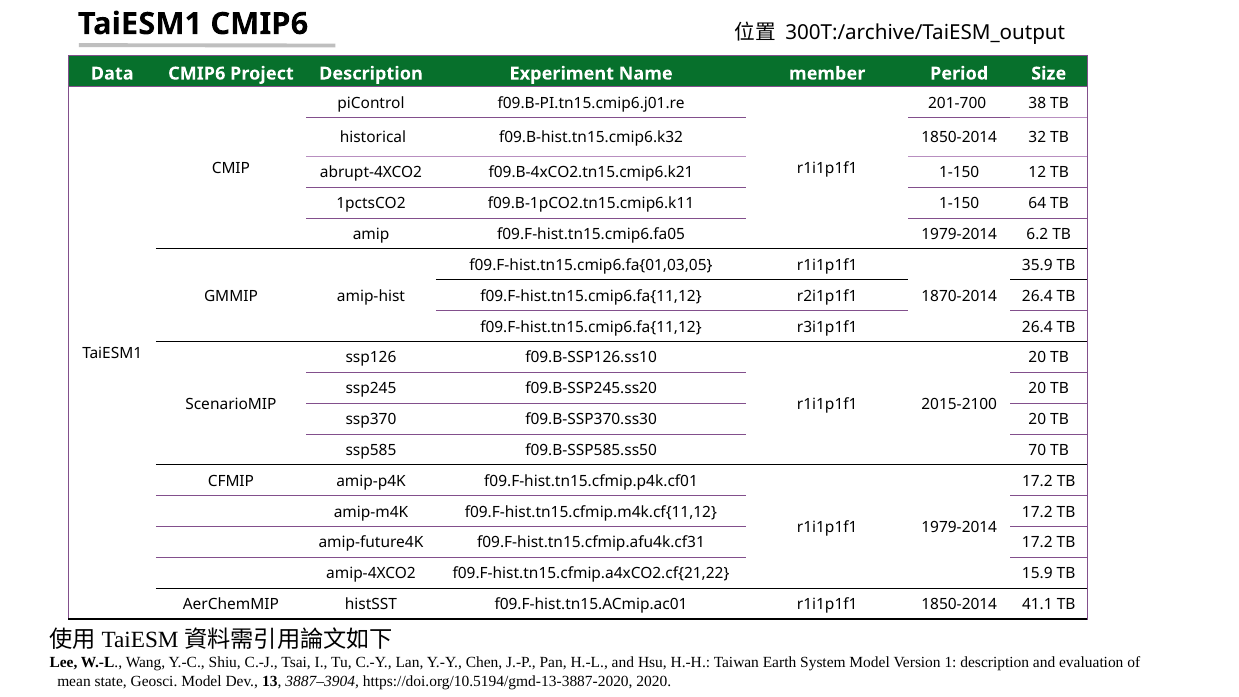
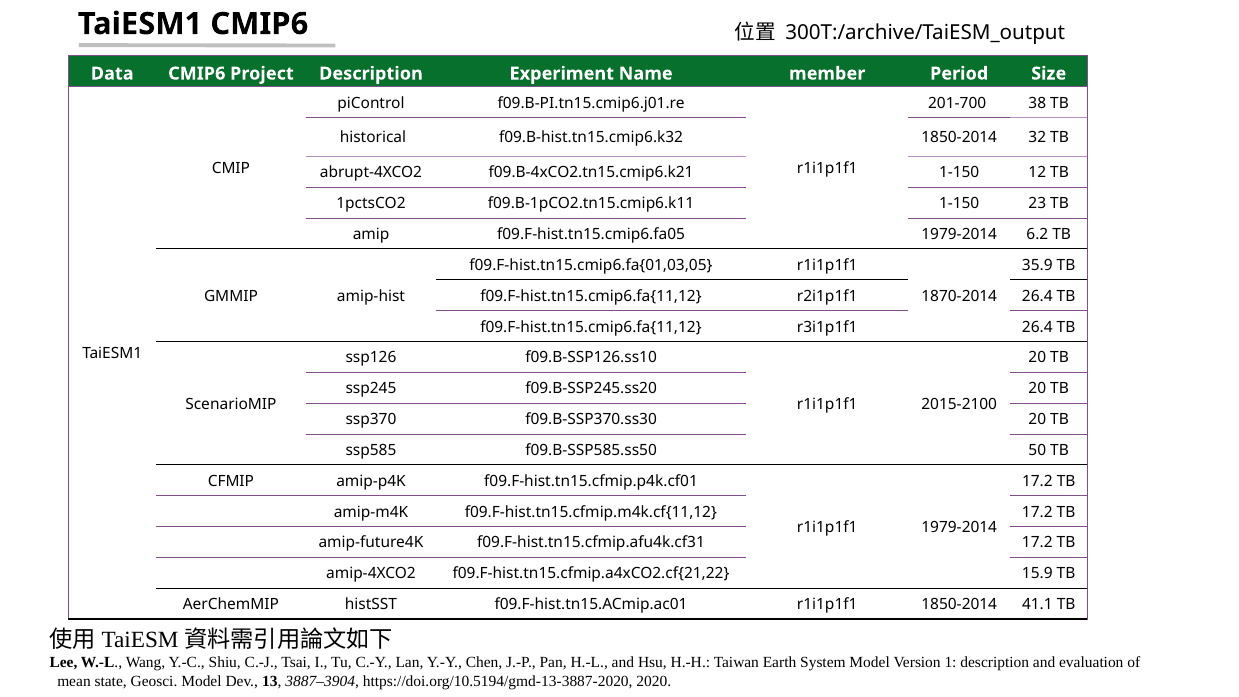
64: 64 -> 23
70: 70 -> 50
